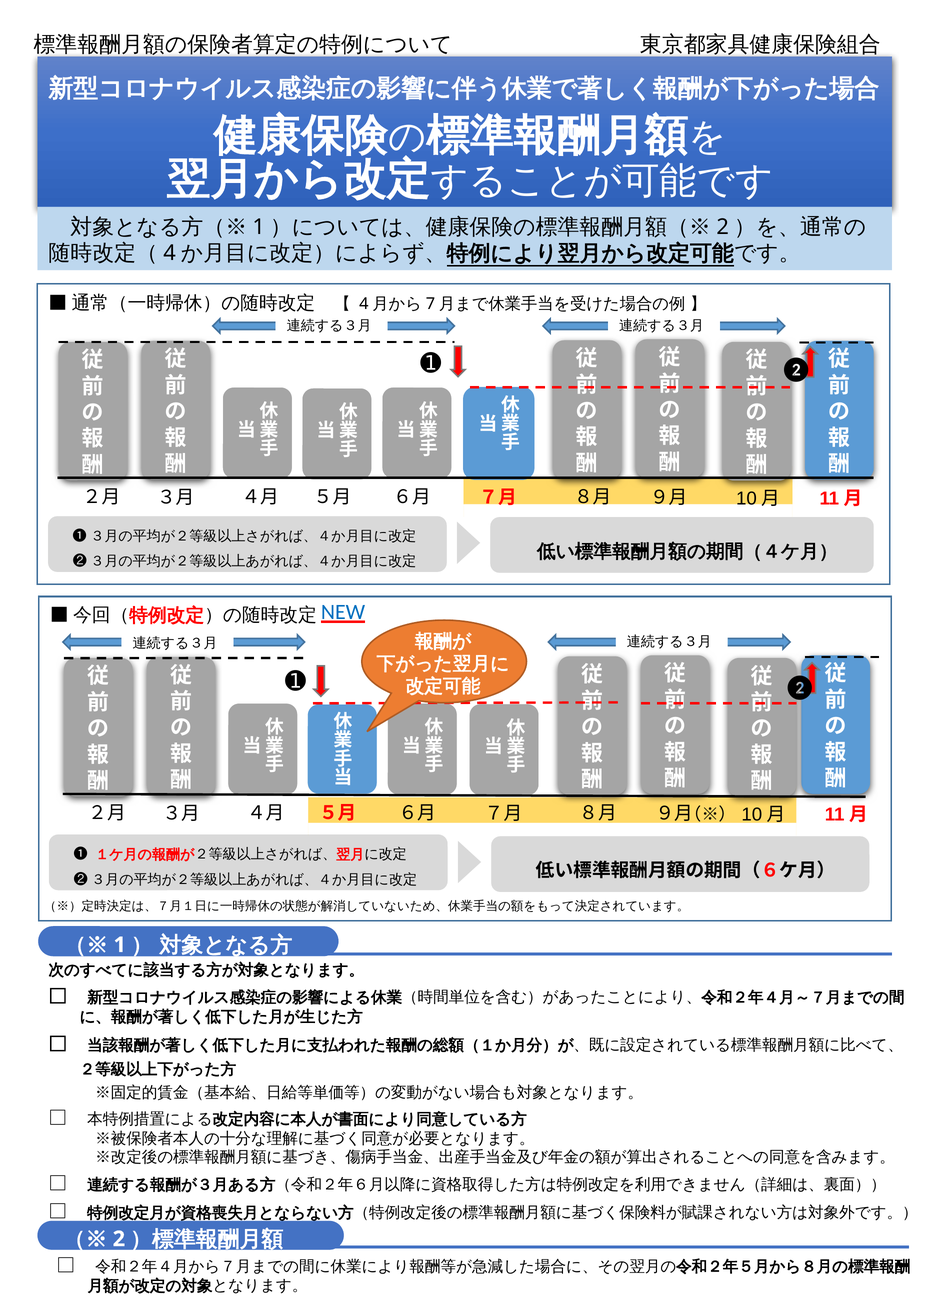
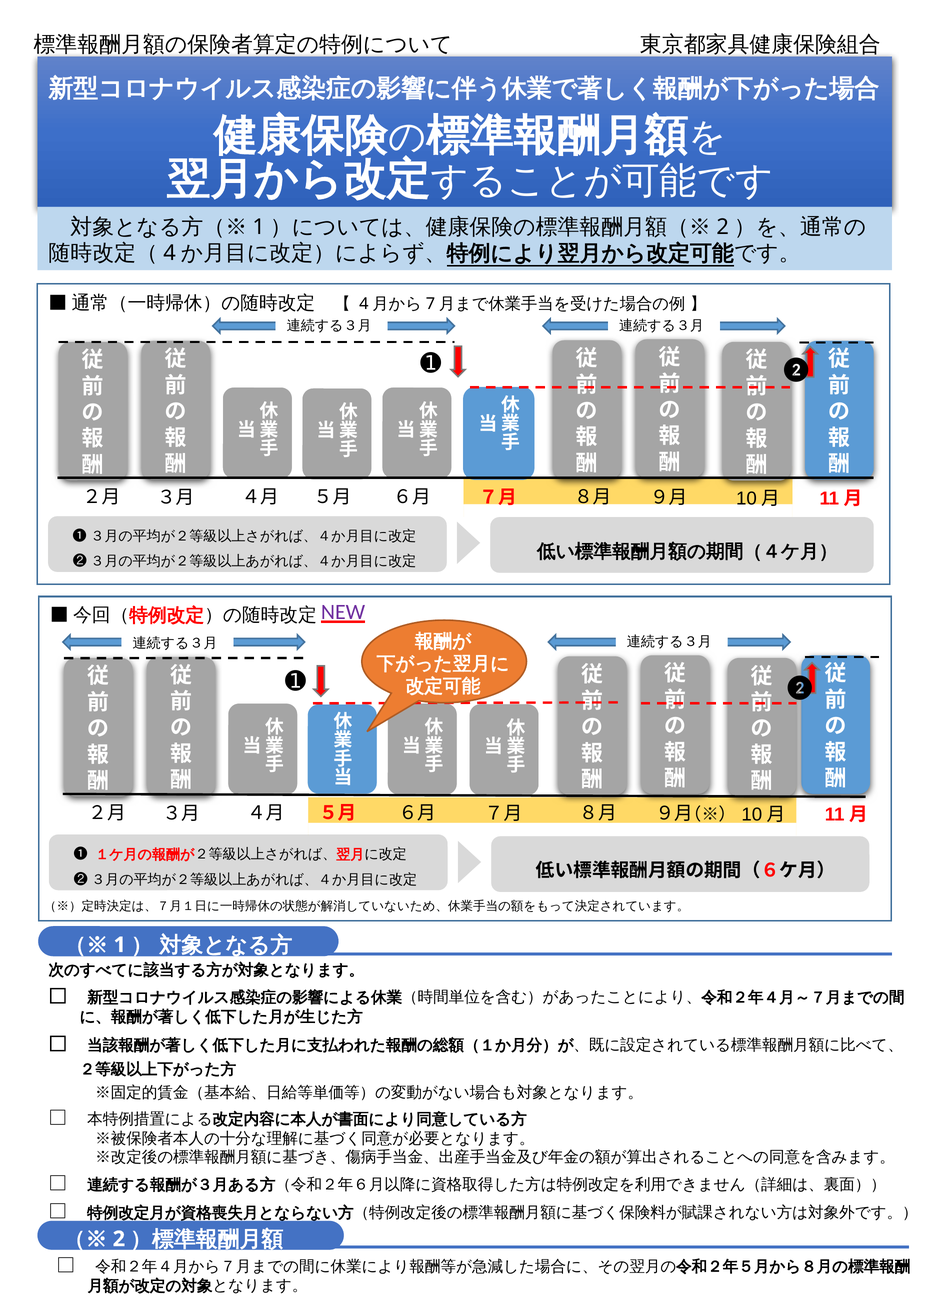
NEW colour: blue -> purple
